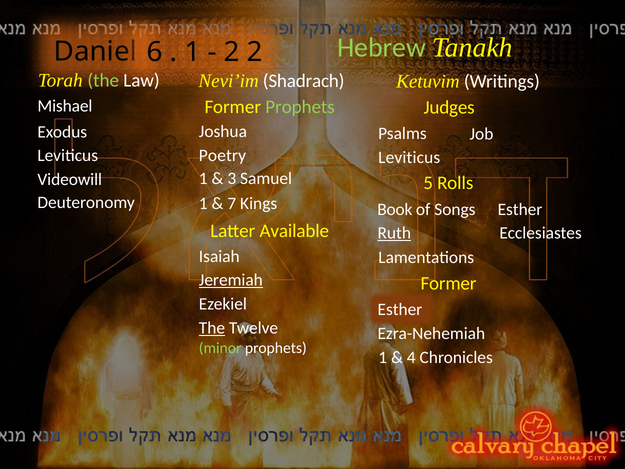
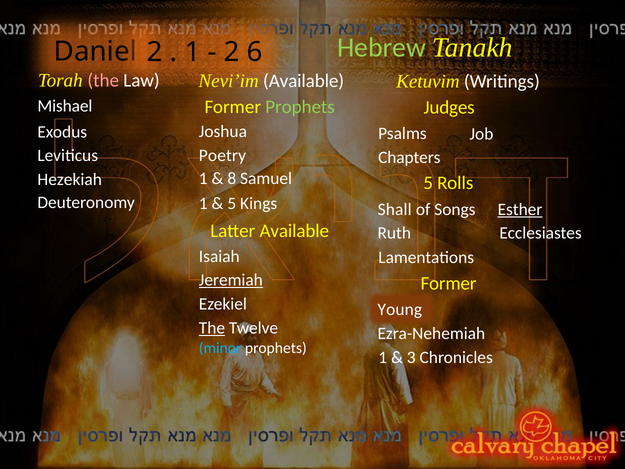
6 at (155, 52): 6 -> 2
2 2: 2 -> 6
the at (103, 80) colour: light green -> pink
Nevi’im Shadrach: Shadrach -> Available
Leviticus at (409, 157): Leviticus -> Chapters
3: 3 -> 8
Videowill: Videowill -> Hezekiah
7 at (232, 203): 7 -> 5
Book: Book -> Shall
Esther at (520, 209) underline: none -> present
Ruth underline: present -> none
Esther at (400, 310): Esther -> Young
minor colour: light green -> light blue
4: 4 -> 3
